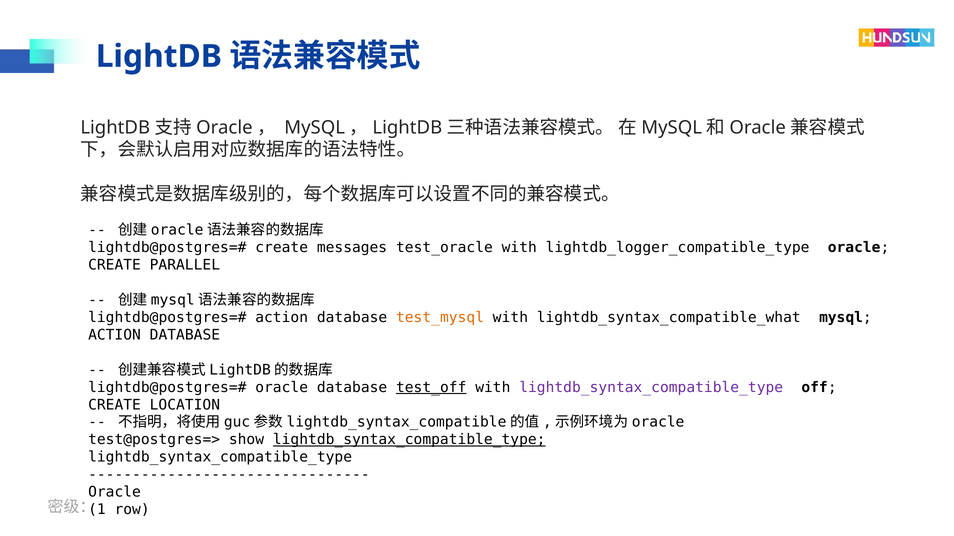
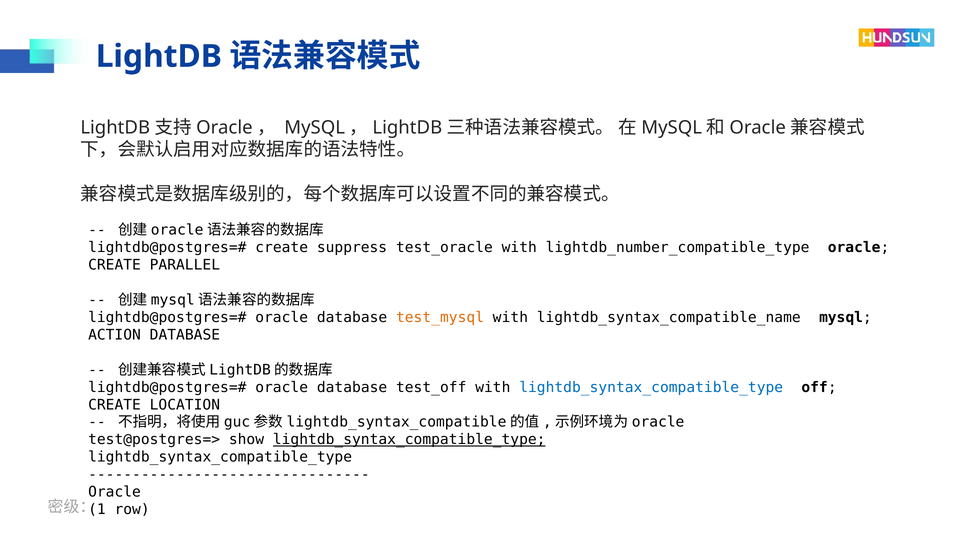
messages: messages -> suppress
lightdb_logger_compatible_type: lightdb_logger_compatible_type -> lightdb_number_compatible_type
action at (282, 318): action -> oracle
lightdb_syntax_compatible_what: lightdb_syntax_compatible_what -> lightdb_syntax_compatible_name
test_off underline: present -> none
lightdb_syntax_compatible_type at (651, 388) colour: purple -> blue
